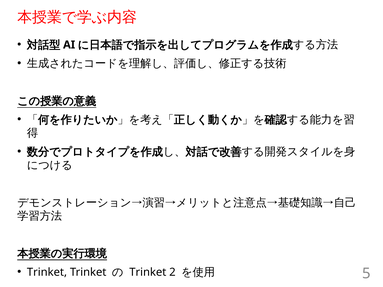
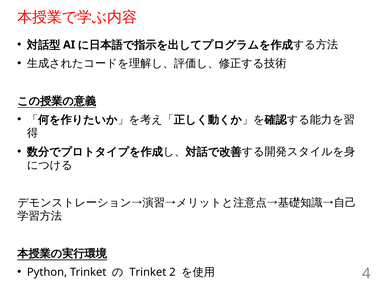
Trinket at (47, 272): Trinket -> Python
5: 5 -> 4
